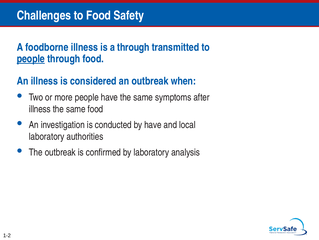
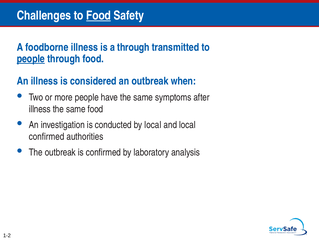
Food at (99, 15) underline: none -> present
by have: have -> local
laboratory at (47, 136): laboratory -> confirmed
